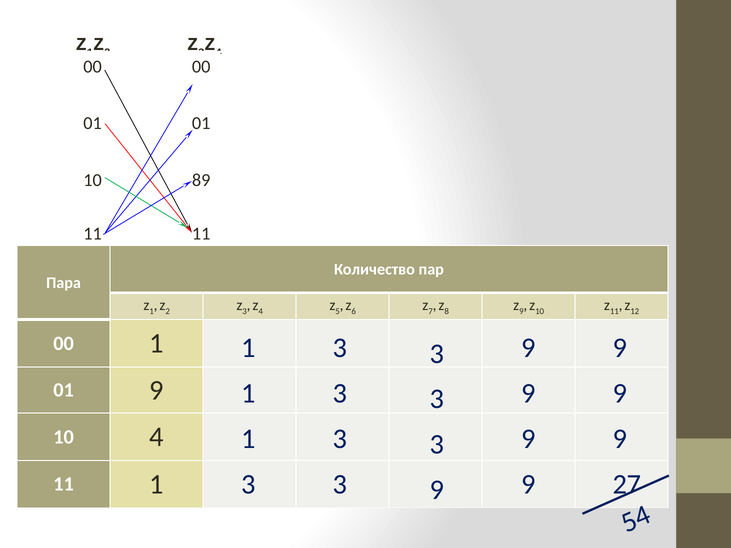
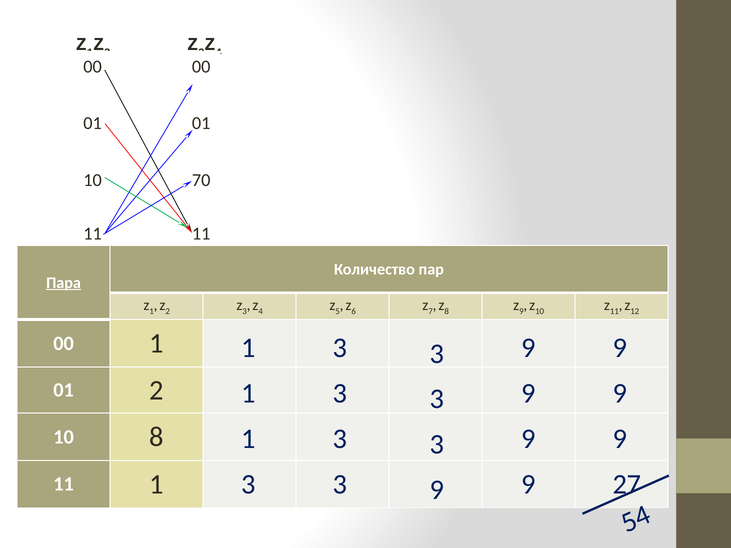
89: 89 -> 70
Пара underline: none -> present
01 9: 9 -> 2
10 4: 4 -> 8
